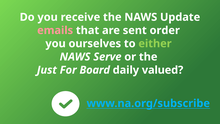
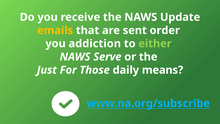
emails colour: pink -> yellow
ourselves: ourselves -> addiction
Board: Board -> Those
valued: valued -> means
